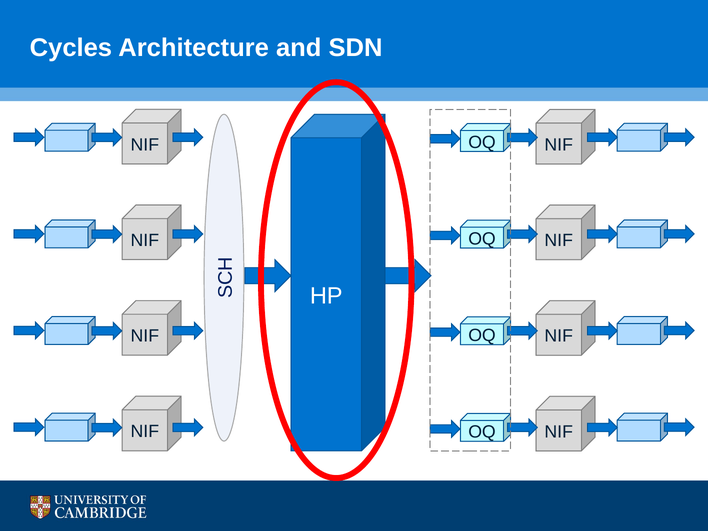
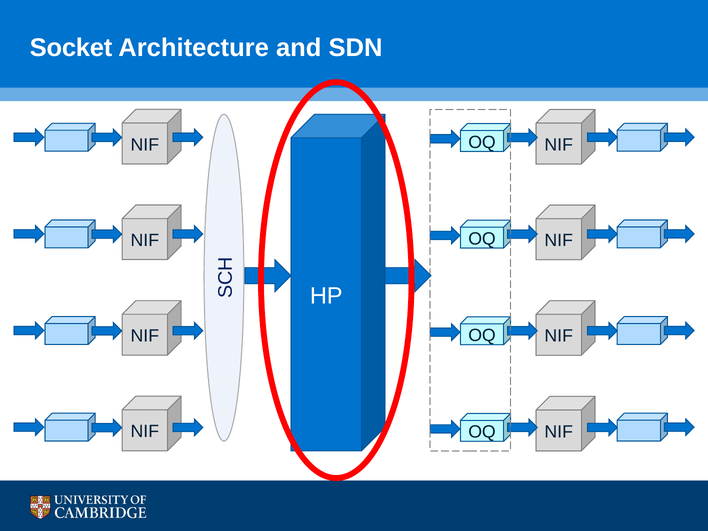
Cycles: Cycles -> Socket
